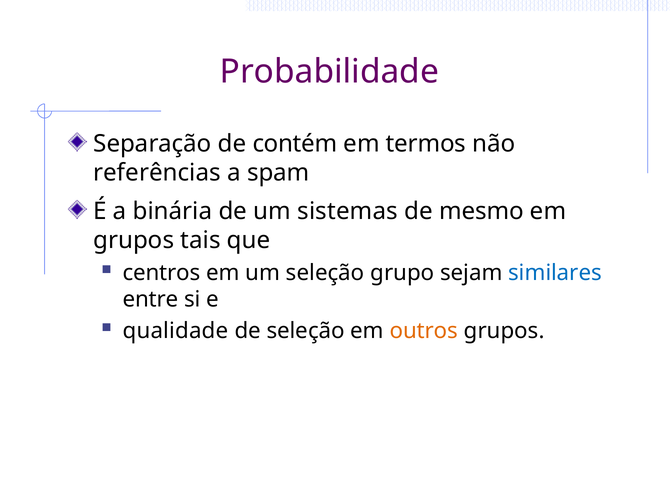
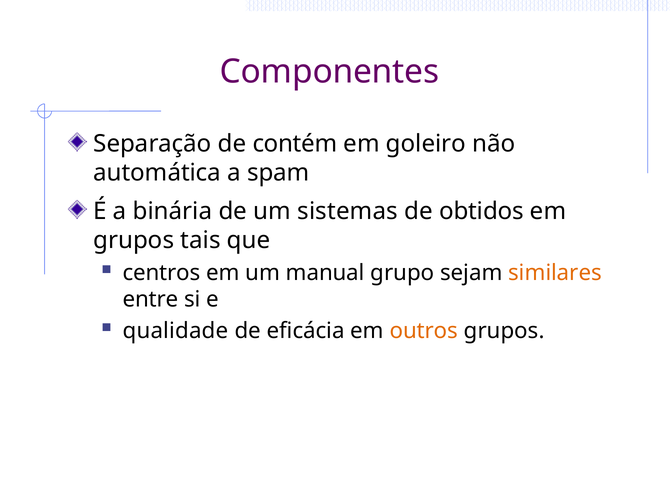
Probabilidade: Probabilidade -> Componentes
termos: termos -> goleiro
referências: referências -> automática
mesmo: mesmo -> obtidos
um seleção: seleção -> manual
similares colour: blue -> orange
de seleção: seleção -> eficácia
